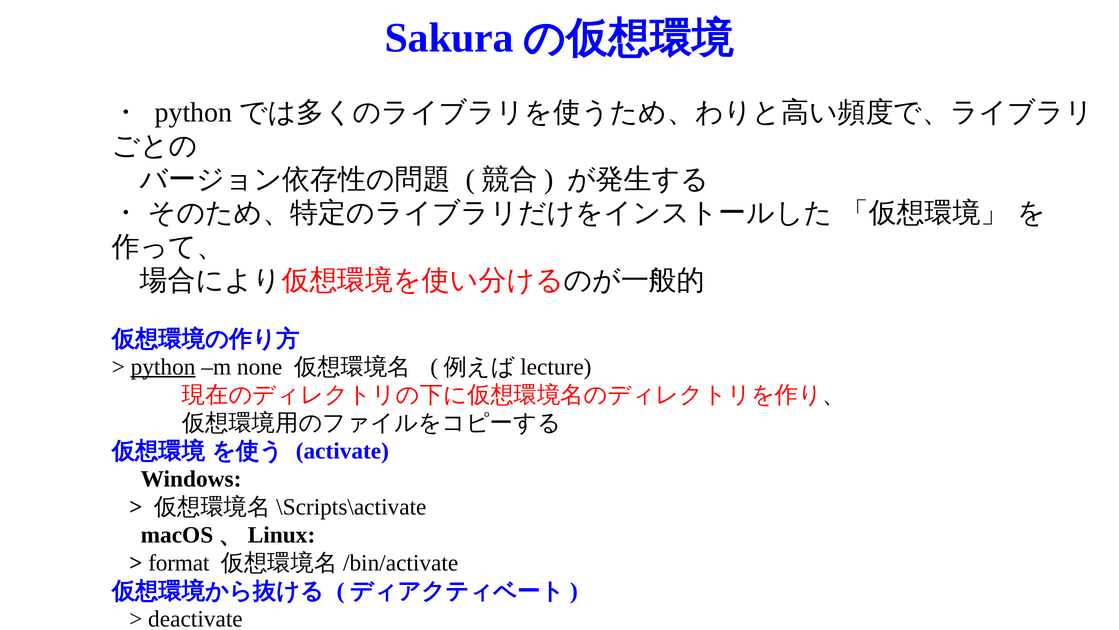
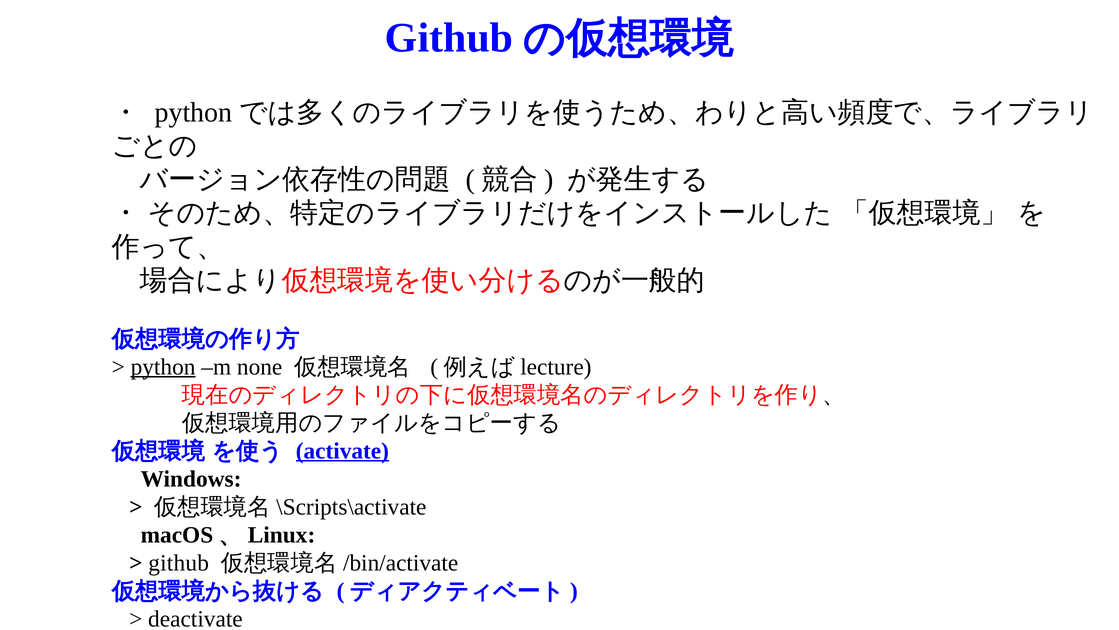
Sakura at (449, 38): Sakura -> Github
activate underline: none -> present
format at (179, 562): format -> github
